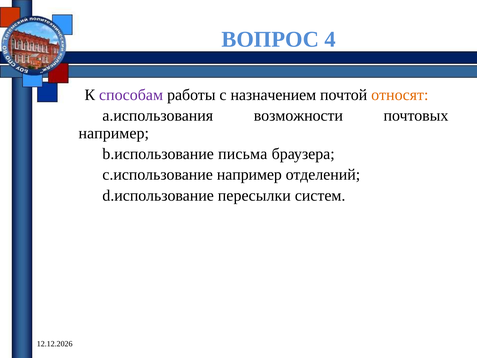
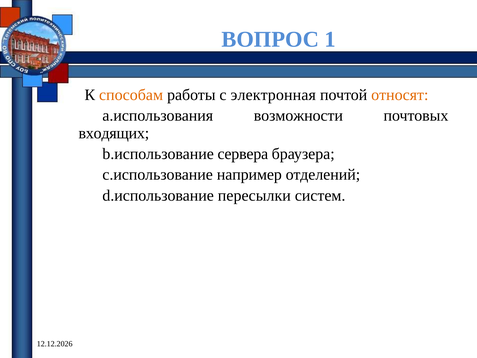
4: 4 -> 1
способам colour: purple -> orange
назначением: назначением -> электронная
например at (114, 133): например -> входящих
письма: письма -> сервера
